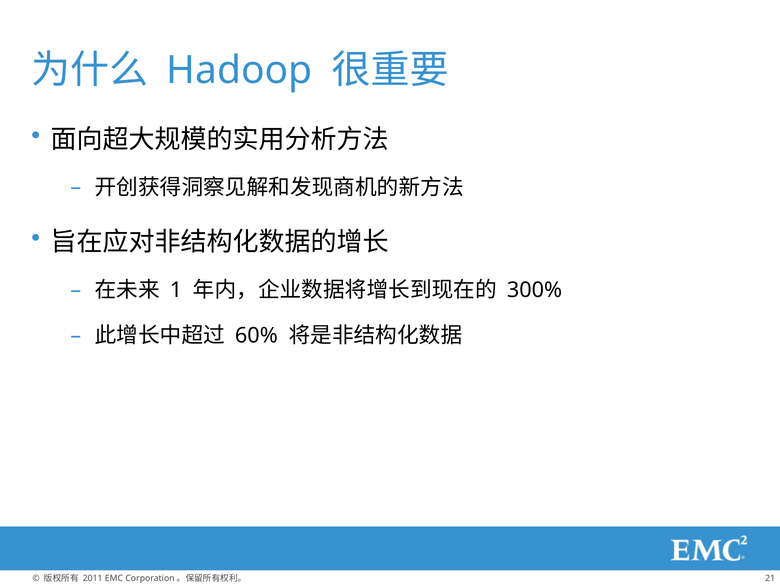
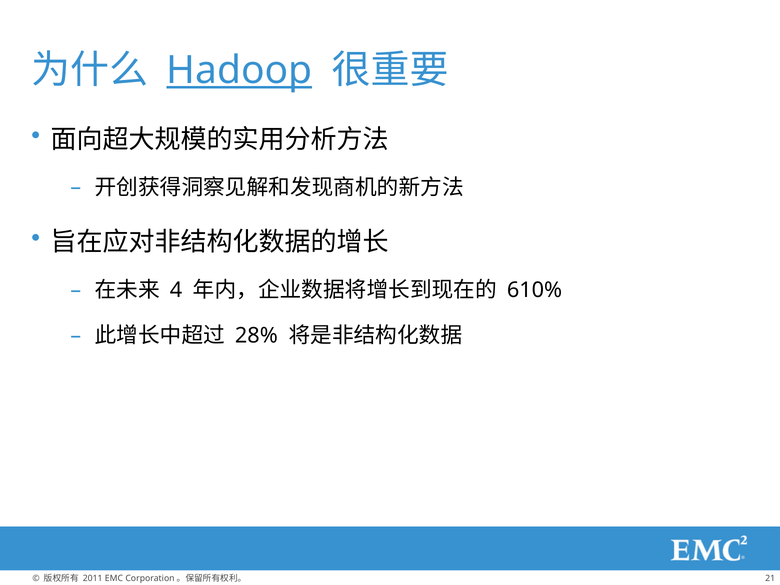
Hadoop underline: none -> present
1: 1 -> 4
300%: 300% -> 610%
60%: 60% -> 28%
